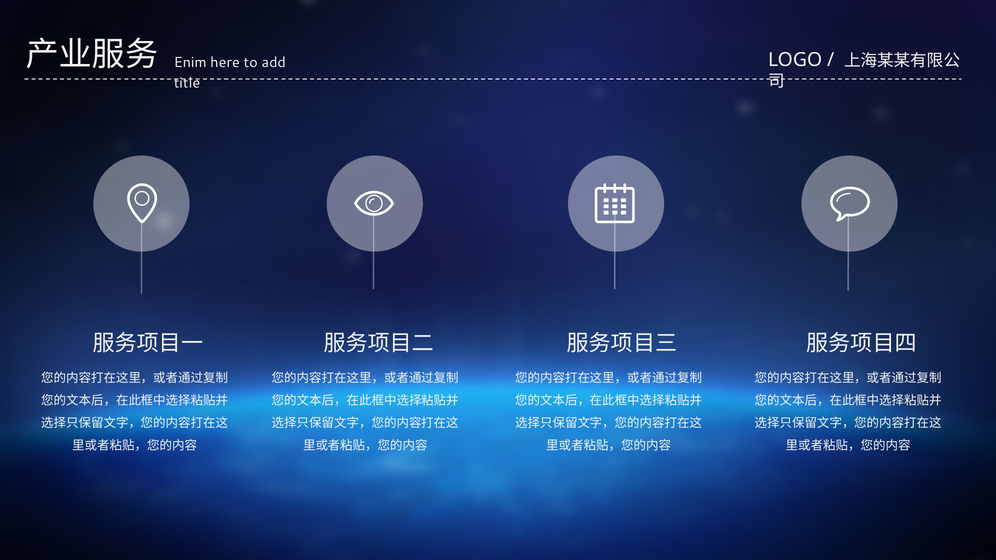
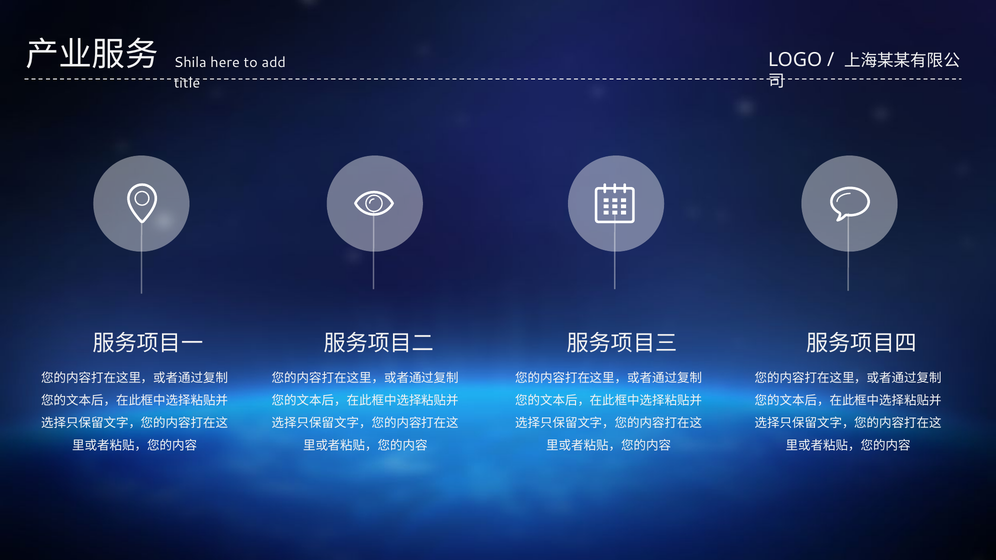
Enim: Enim -> Shila
